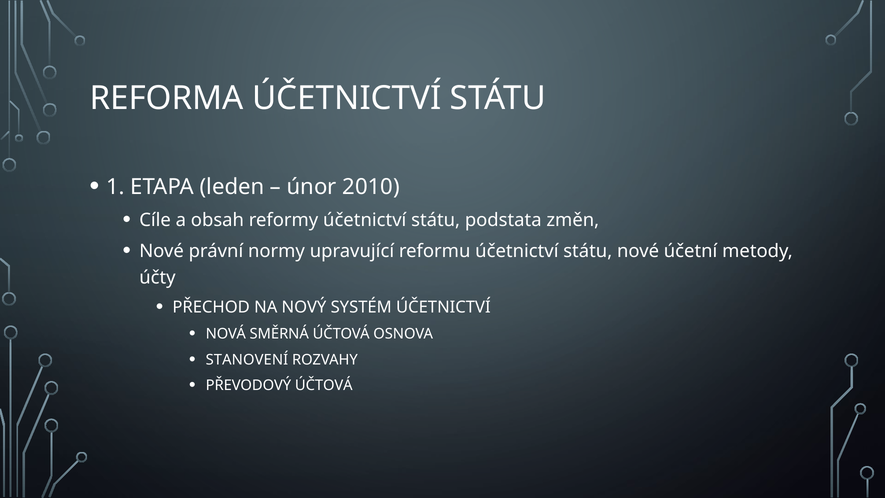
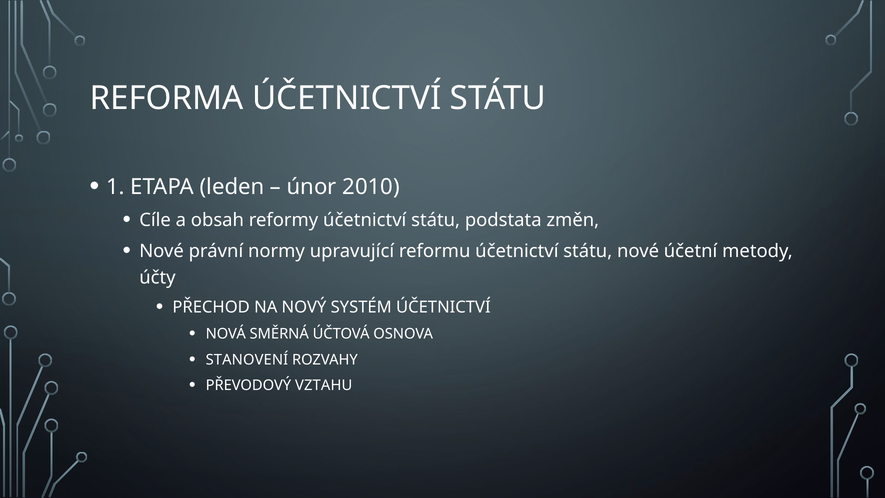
PŘEVODOVÝ ÚČTOVÁ: ÚČTOVÁ -> VZTAHU
